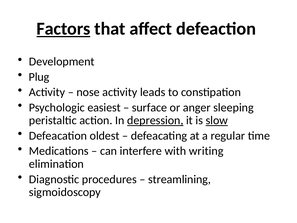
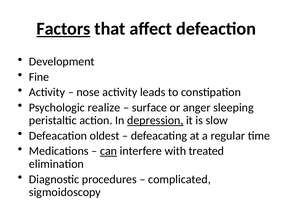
Plug: Plug -> Fine
easiest: easiest -> realize
slow underline: present -> none
can underline: none -> present
writing: writing -> treated
streamlining: streamlining -> complicated
